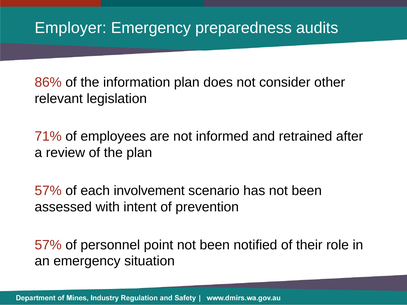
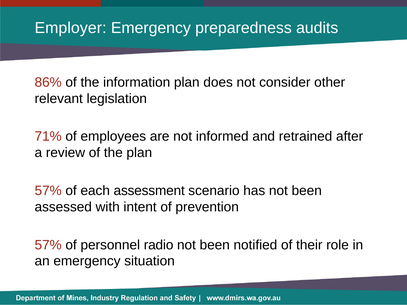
involvement: involvement -> assessment
point: point -> radio
